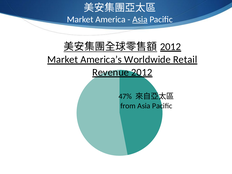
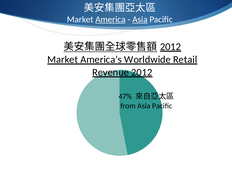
America underline: none -> present
